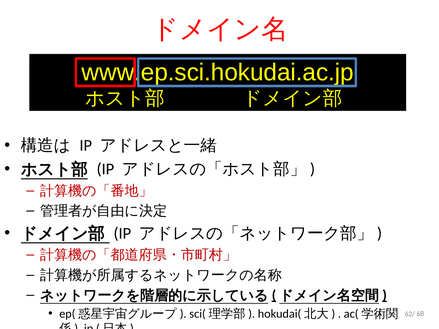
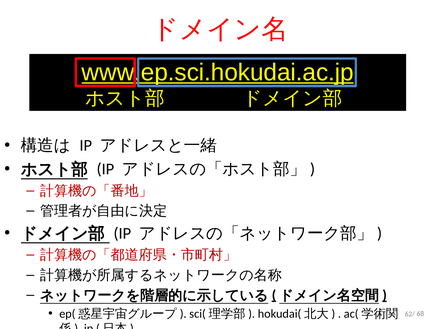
www.ep.sci.hokudai.ac.jp underline: none -> present
